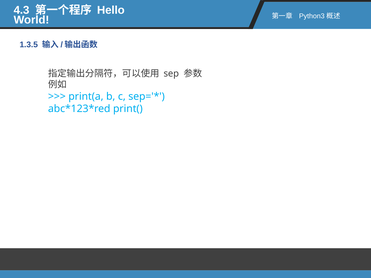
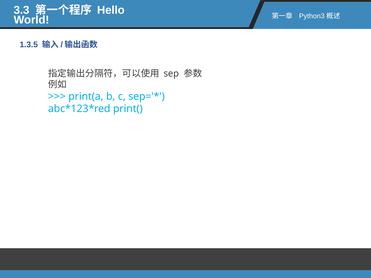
4.3: 4.3 -> 3.3
